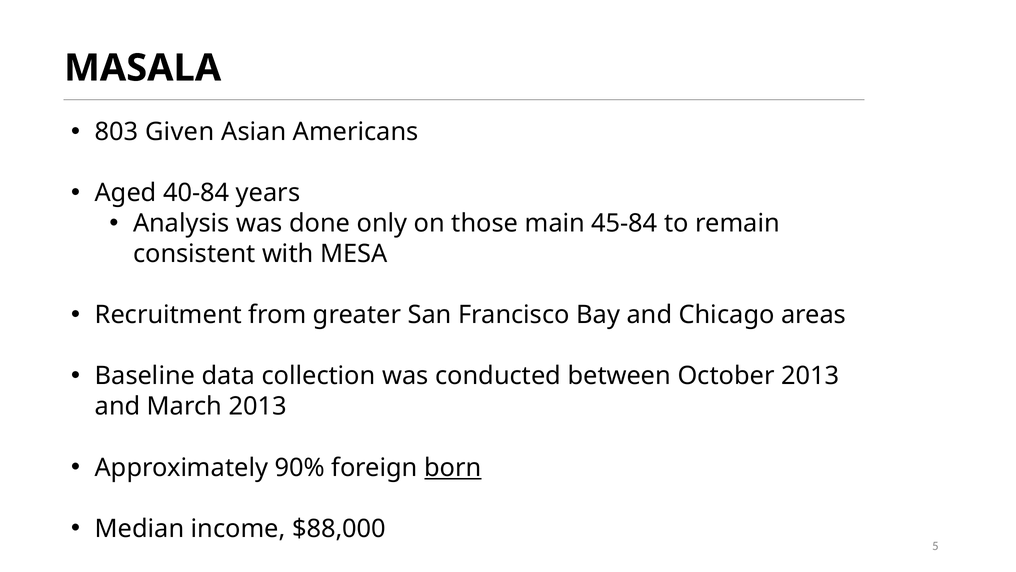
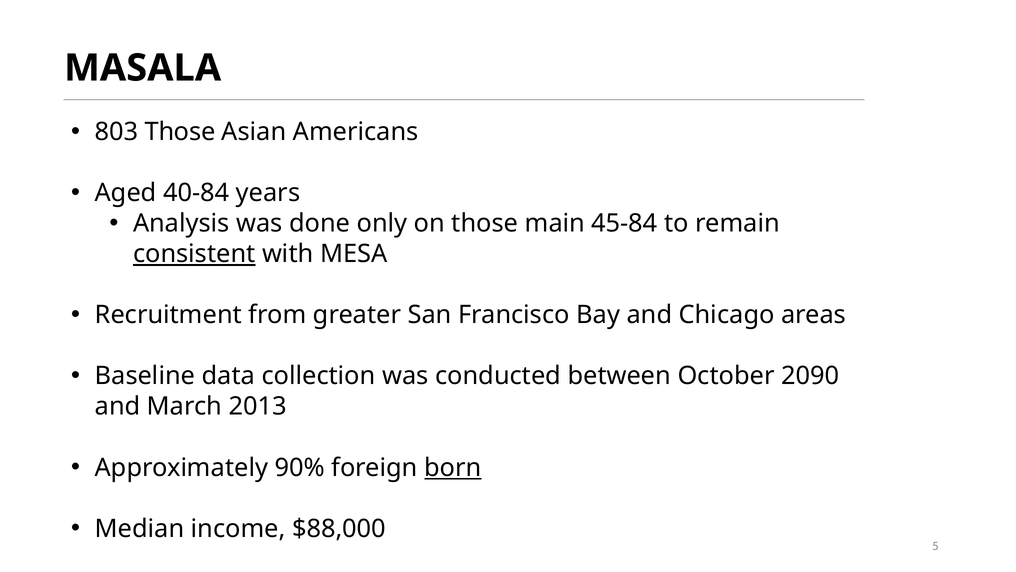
803 Given: Given -> Those
consistent underline: none -> present
October 2013: 2013 -> 2090
